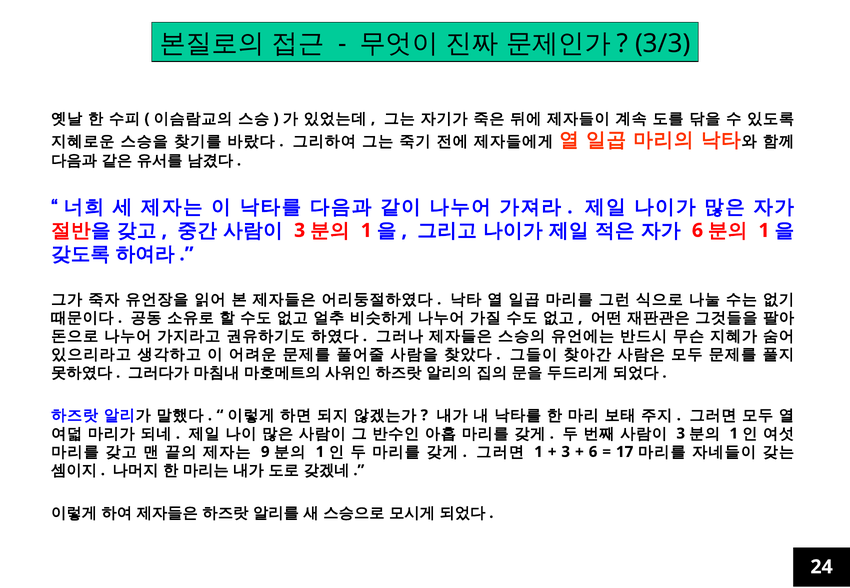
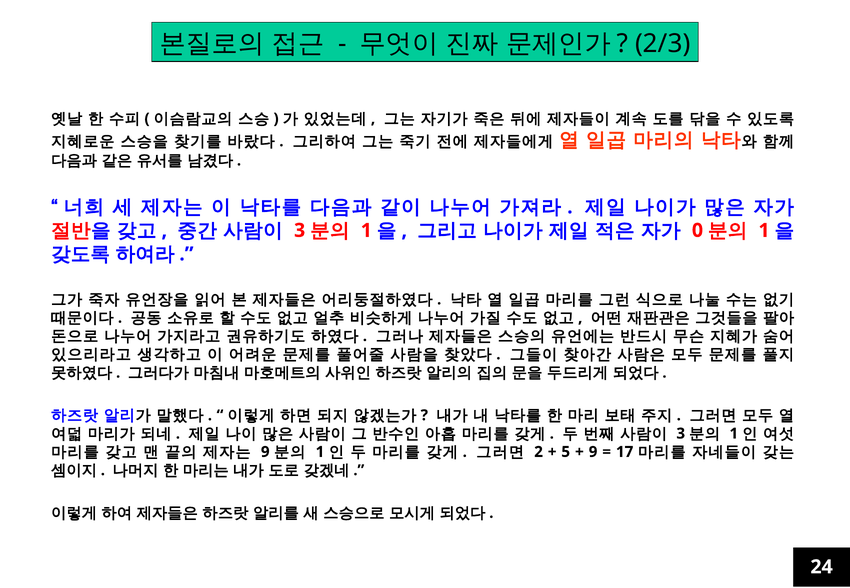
3/3: 3/3 -> 2/3
6 at (697, 231): 6 -> 0
1 at (539, 452): 1 -> 2
3 at (566, 452): 3 -> 5
6 at (593, 452): 6 -> 9
